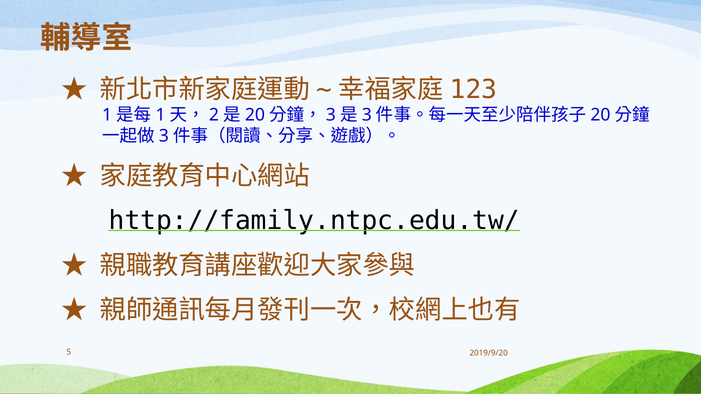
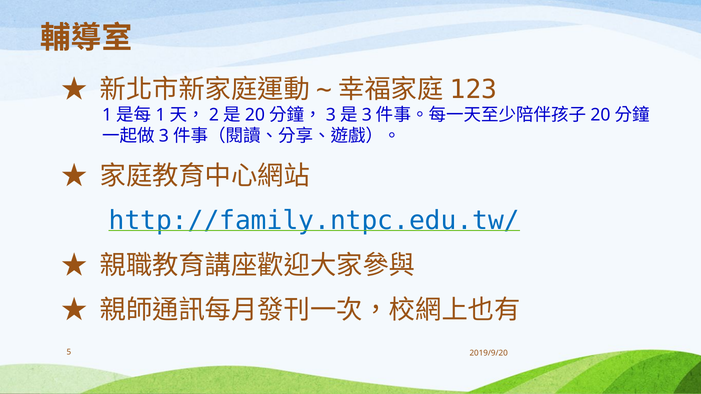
http://family.ntpc.edu.tw/ colour: black -> blue
